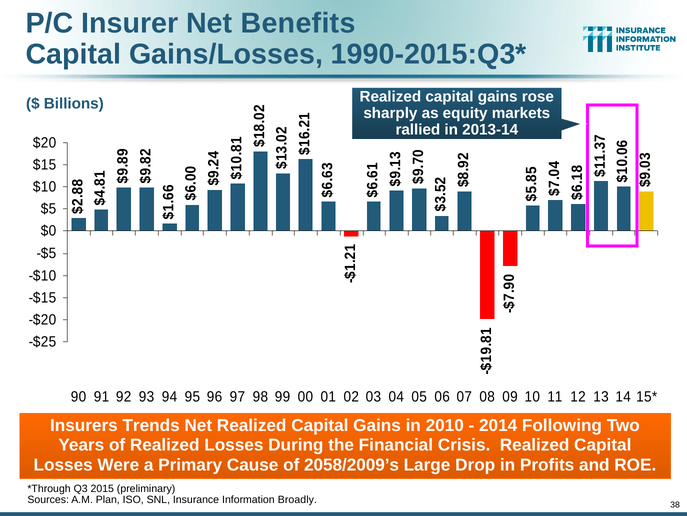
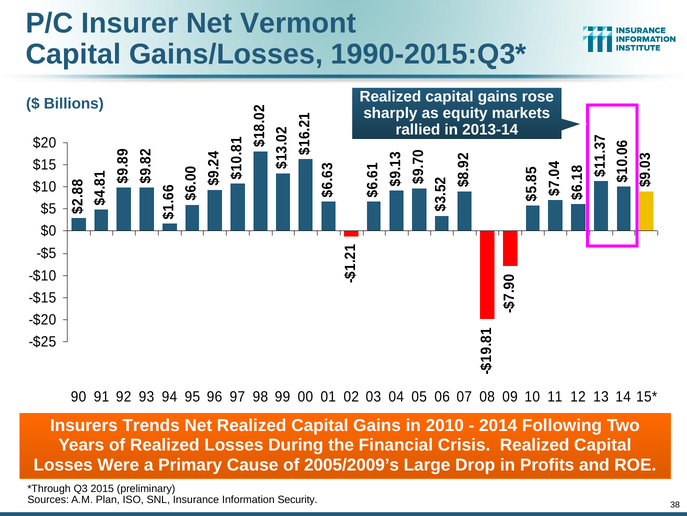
Benefits: Benefits -> Vermont
2058/2009’s: 2058/2009’s -> 2005/2009’s
Broadly: Broadly -> Security
